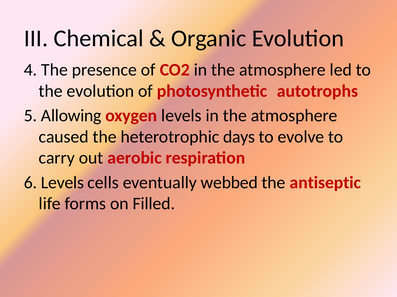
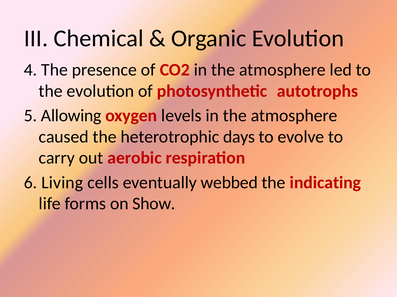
6 Levels: Levels -> Living
antiseptic: antiseptic -> indicating
Filled: Filled -> Show
